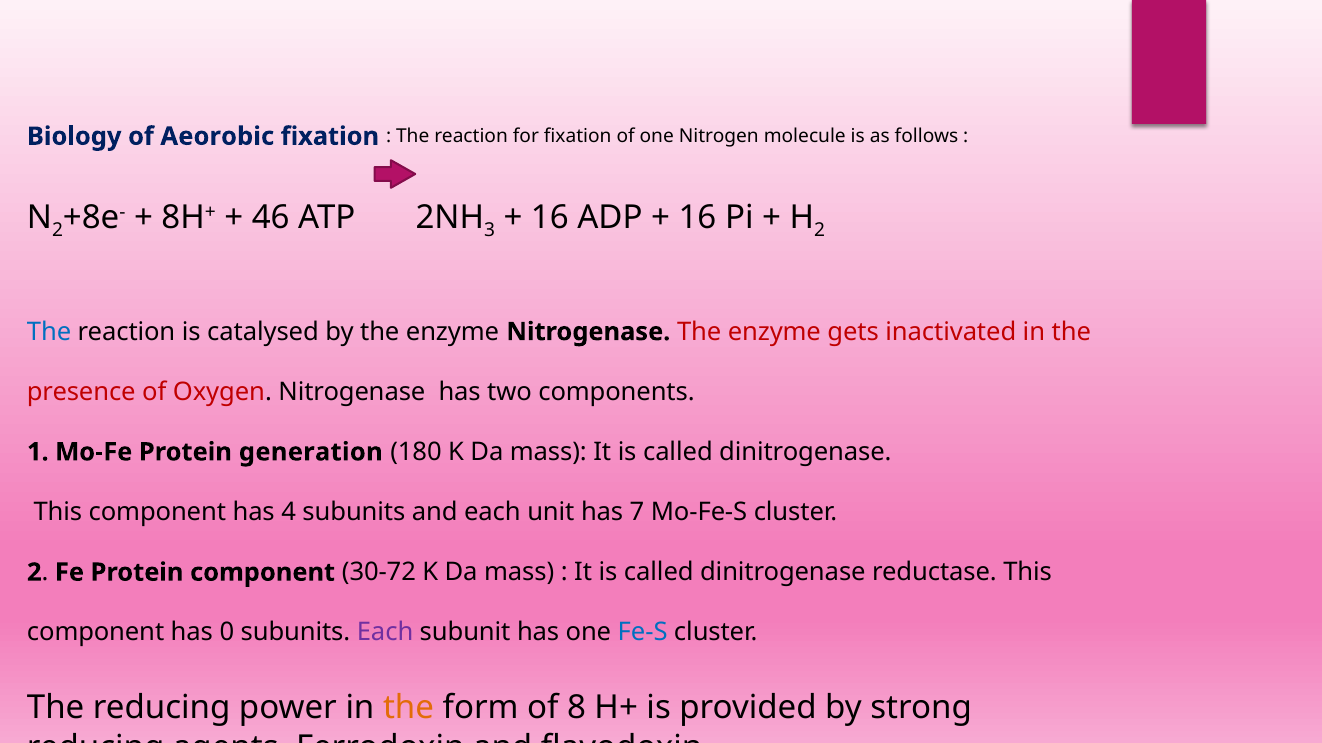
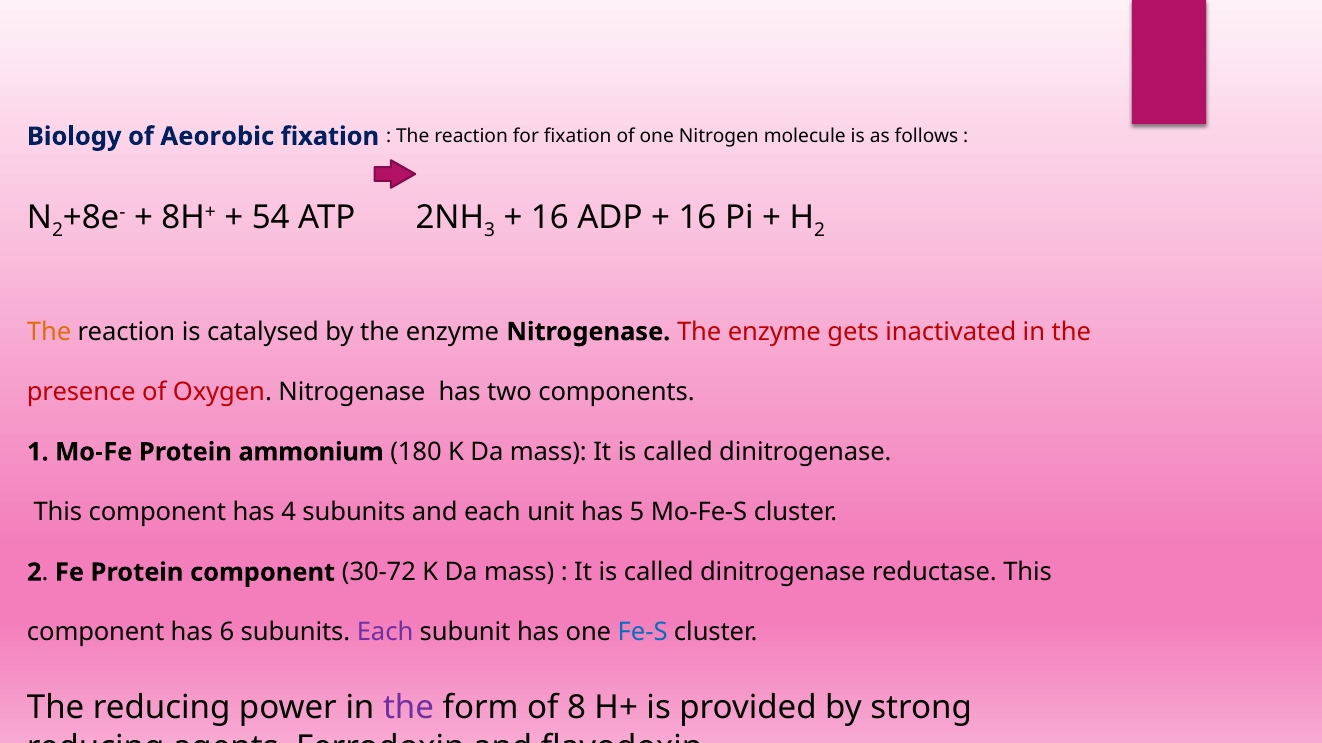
46: 46 -> 54
The at (49, 332) colour: blue -> orange
generation: generation -> ammonium
7: 7 -> 5
0: 0 -> 6
the at (409, 708) colour: orange -> purple
